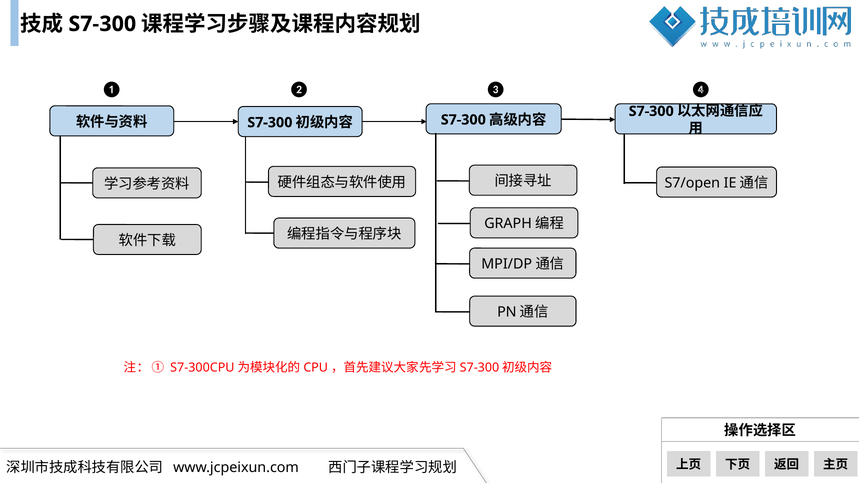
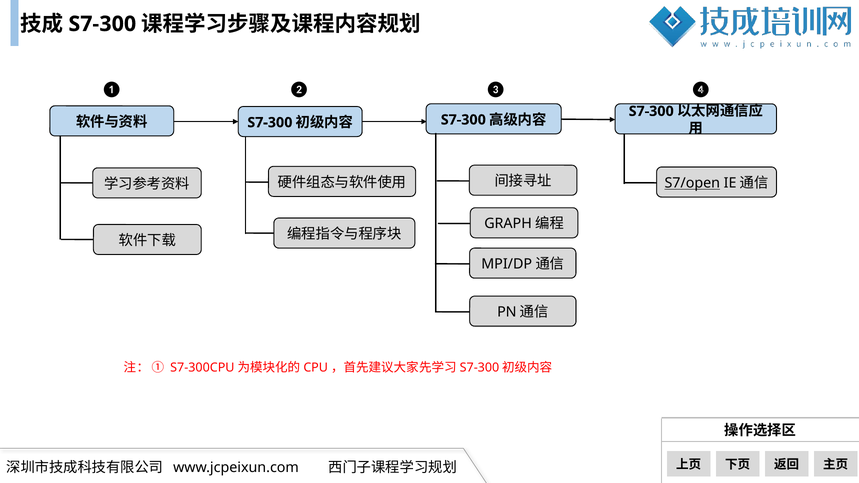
S7/open underline: none -> present
